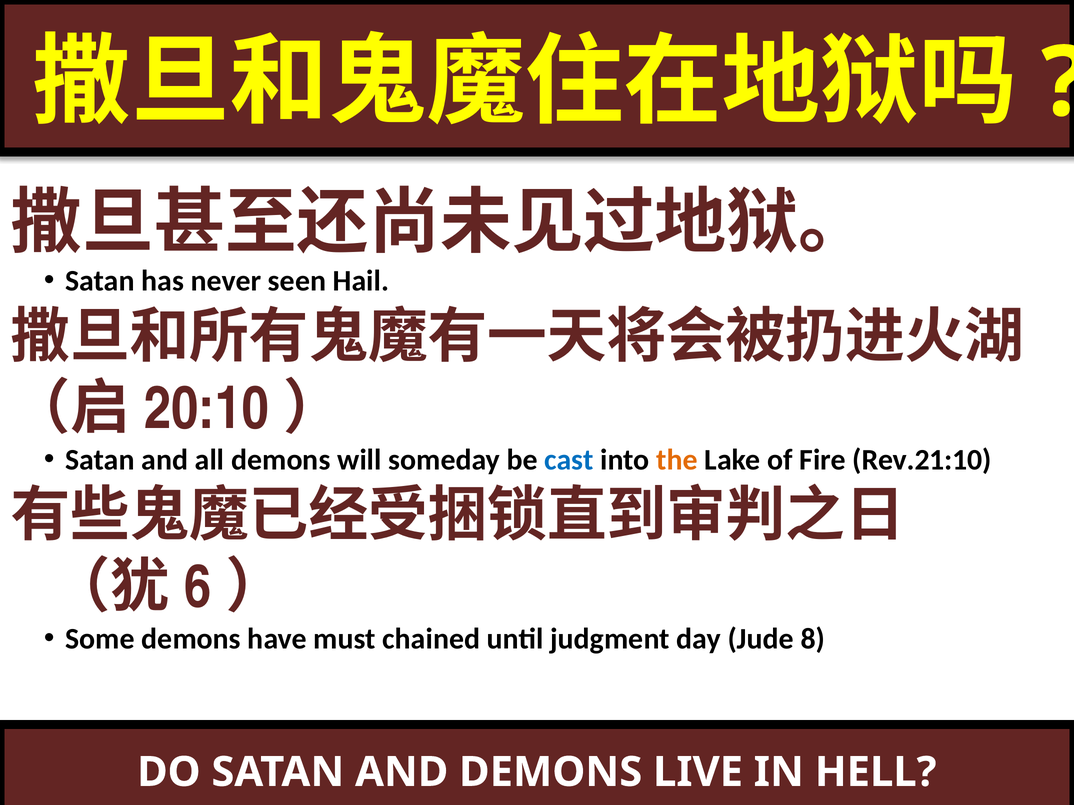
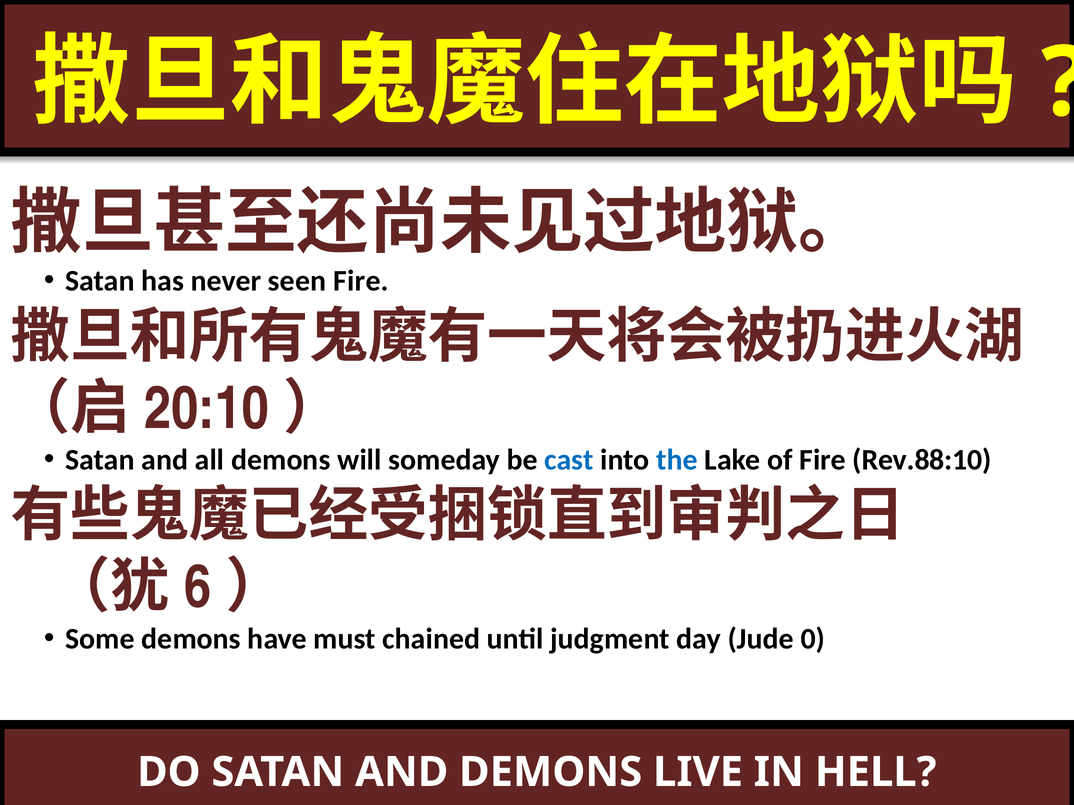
seen Hail: Hail -> Fire
the colour: orange -> blue
Rev.21:10: Rev.21:10 -> Rev.88:10
8: 8 -> 0
